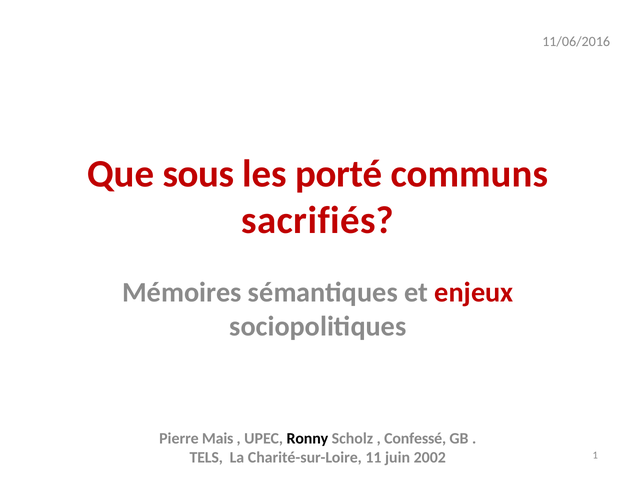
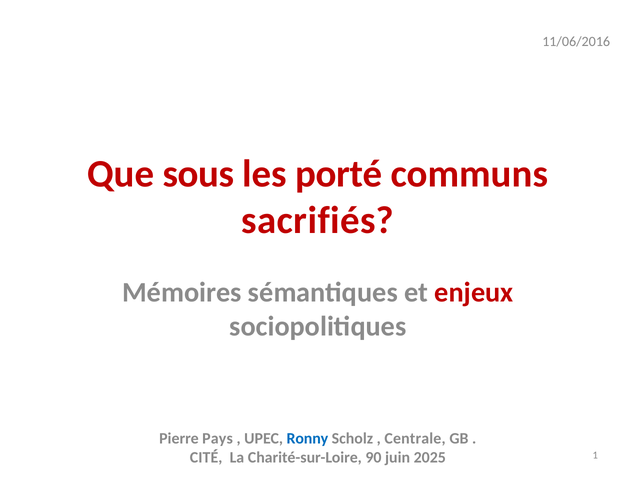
Mais: Mais -> Pays
Ronny colour: black -> blue
Confessé: Confessé -> Centrale
TELS: TELS -> CITÉ
11: 11 -> 90
2002: 2002 -> 2025
